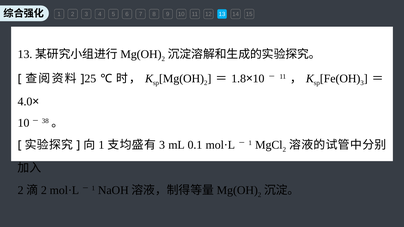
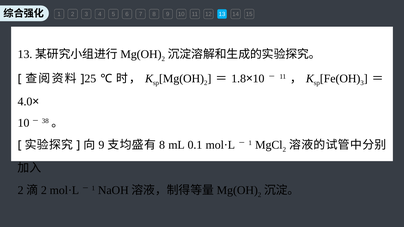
1 at (101, 145): 1 -> 9
3 at (162, 145): 3 -> 8
